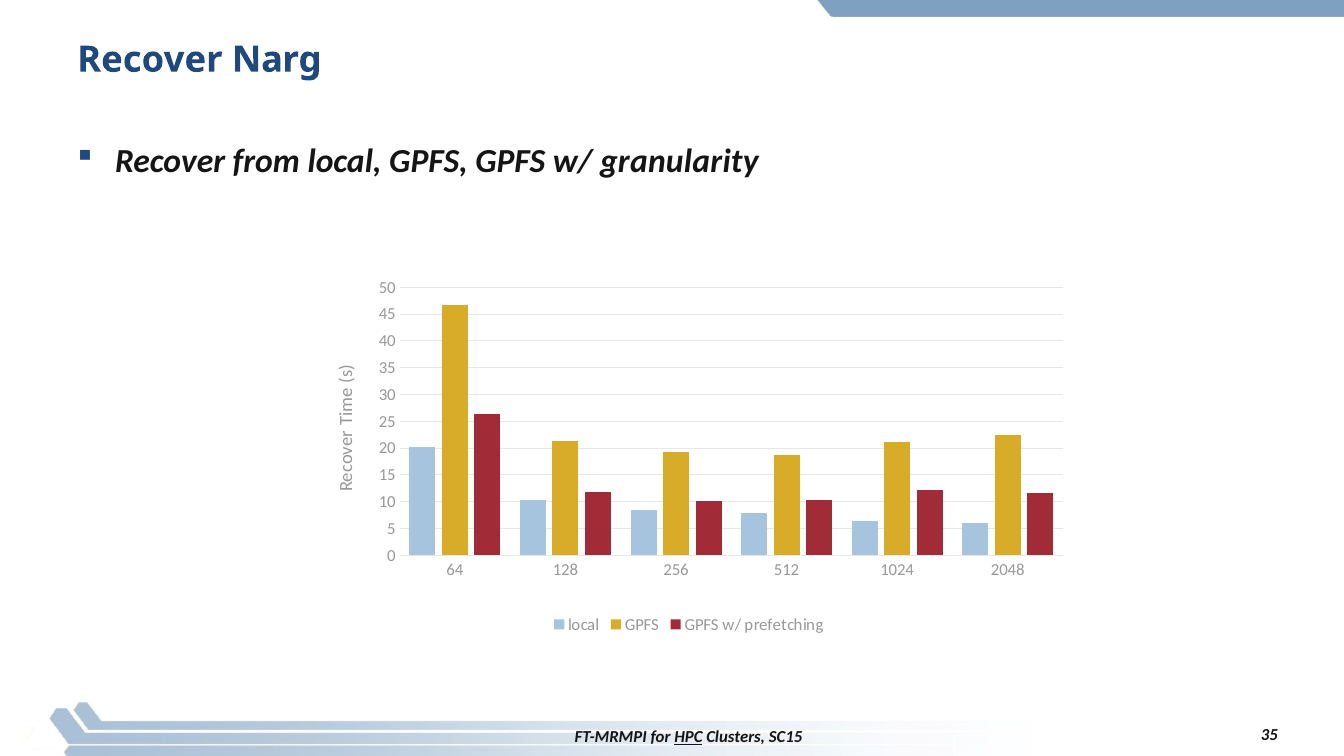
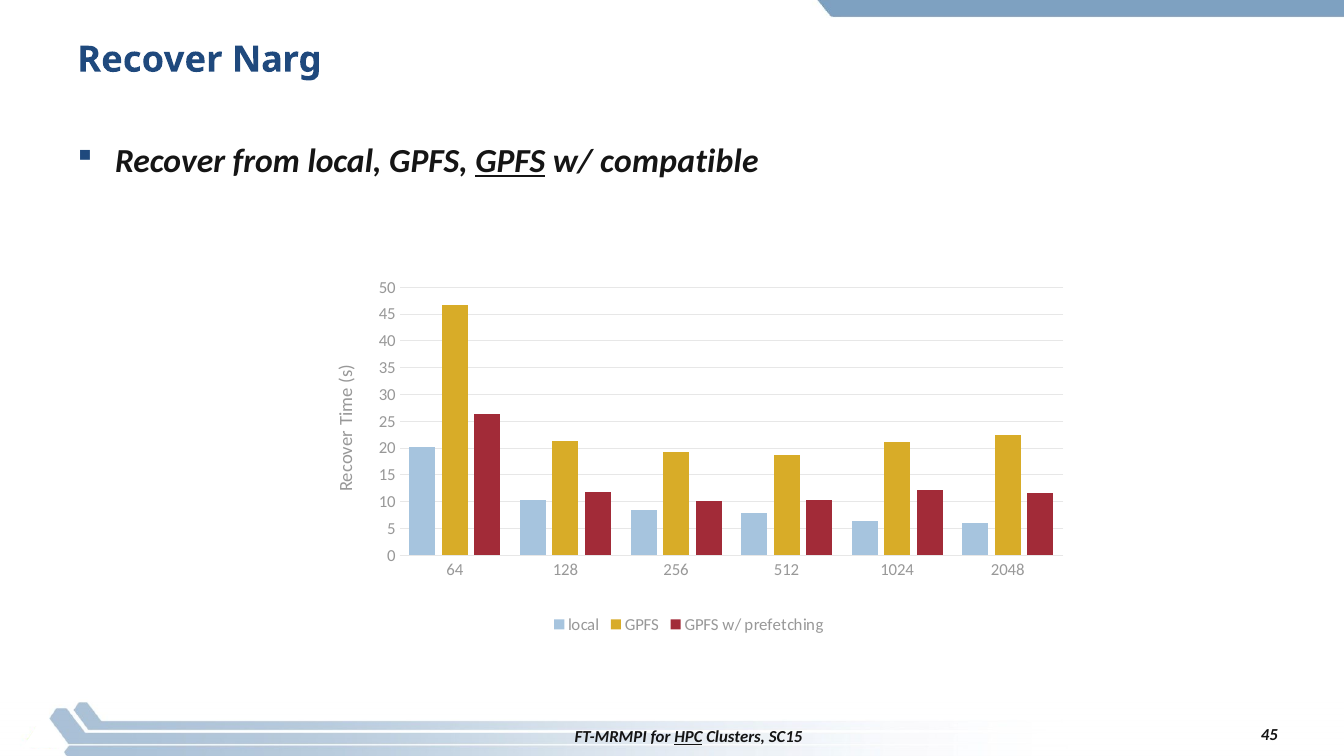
GPFS at (510, 162) underline: none -> present
granularity: granularity -> compatible
SC15 35: 35 -> 45
